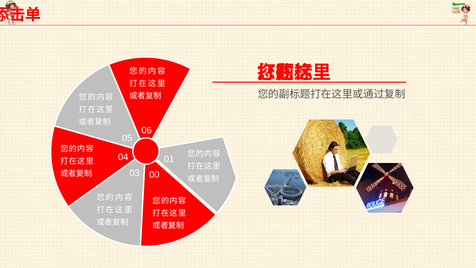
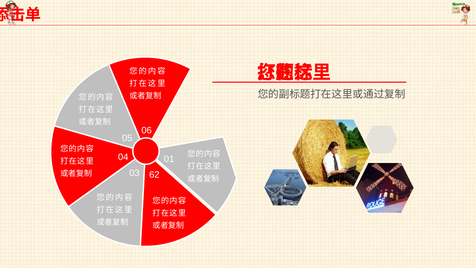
00: 00 -> 62
